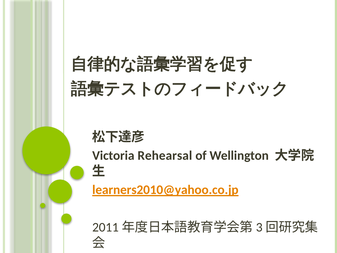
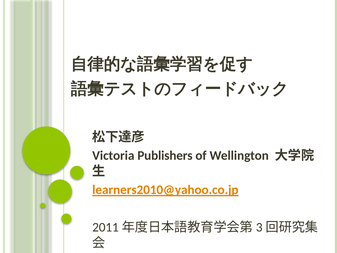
Rehearsal: Rehearsal -> Publishers
